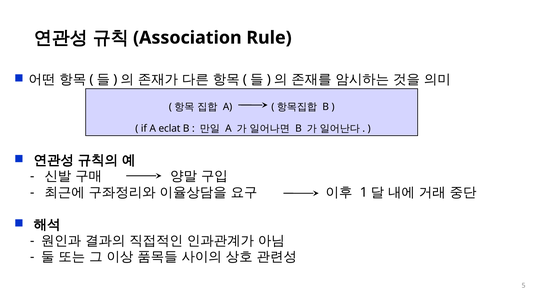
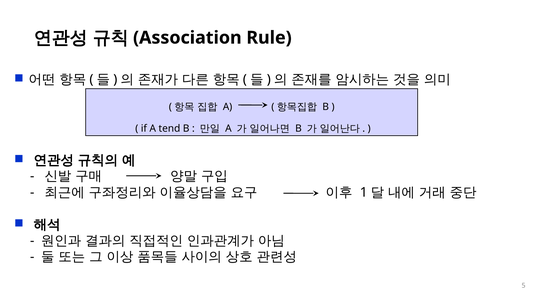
eclat: eclat -> tend
